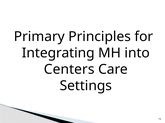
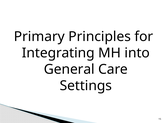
Centers: Centers -> General
